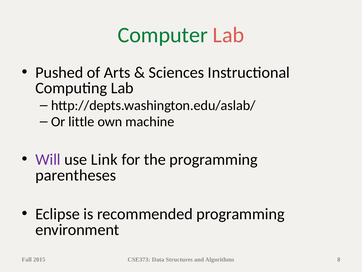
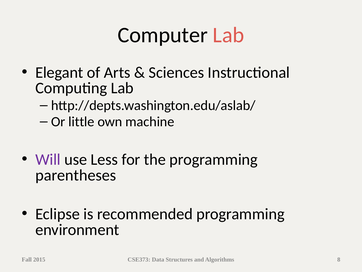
Computer colour: green -> black
Pushed: Pushed -> Elegant
Link: Link -> Less
